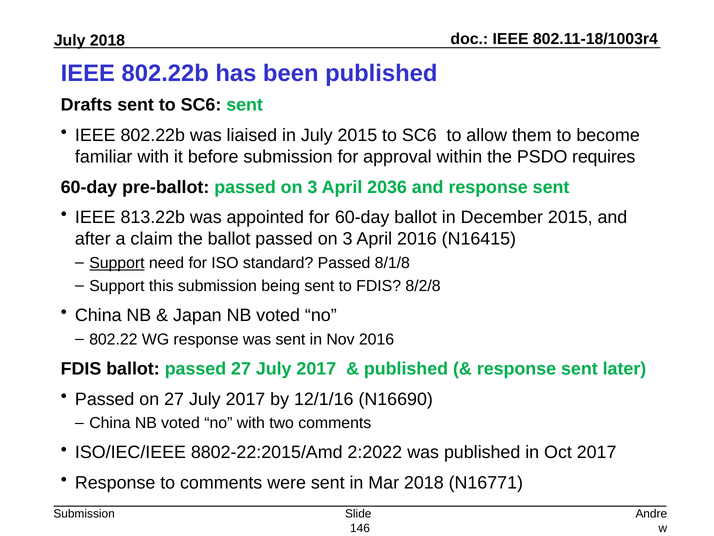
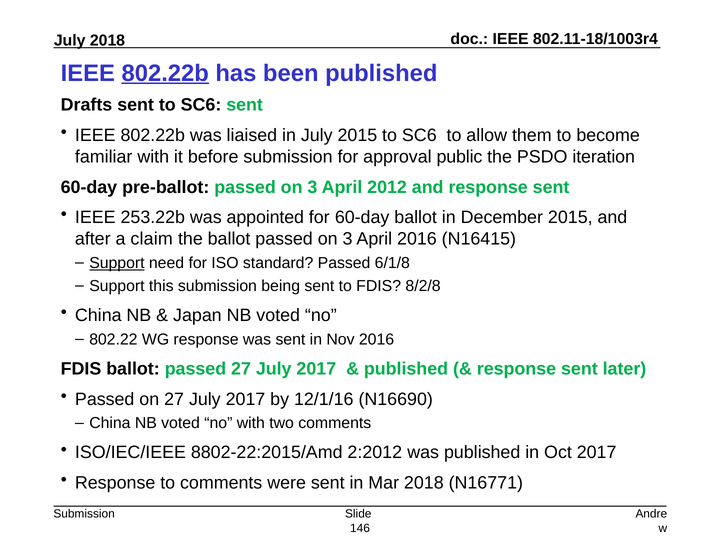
802.22b at (165, 73) underline: none -> present
within: within -> public
requires: requires -> iteration
2036: 2036 -> 2012
813.22b: 813.22b -> 253.22b
8/1/8: 8/1/8 -> 6/1/8
2:2022: 2:2022 -> 2:2012
